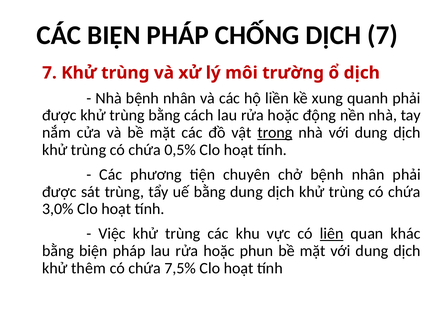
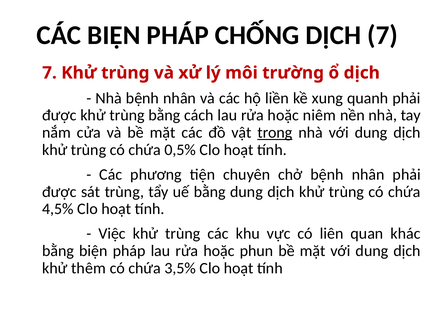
động: động -> niêm
3,0%: 3,0% -> 4,5%
liên underline: present -> none
7,5%: 7,5% -> 3,5%
